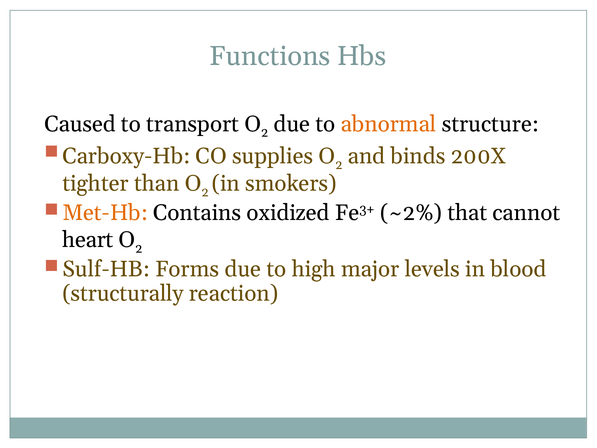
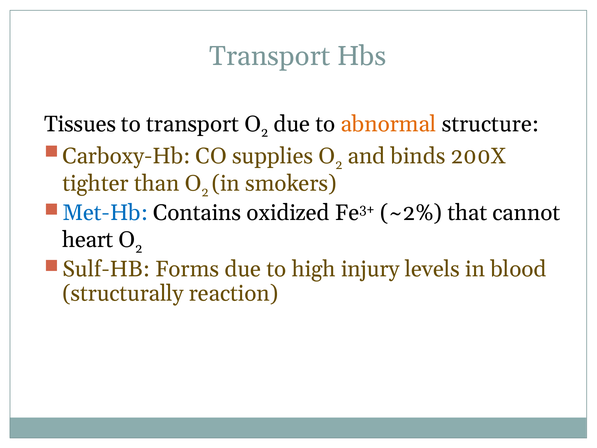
Functions at (270, 56): Functions -> Transport
Caused: Caused -> Tissues
Met-Hb colour: orange -> blue
major: major -> injury
